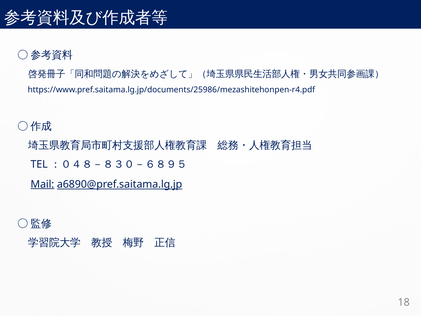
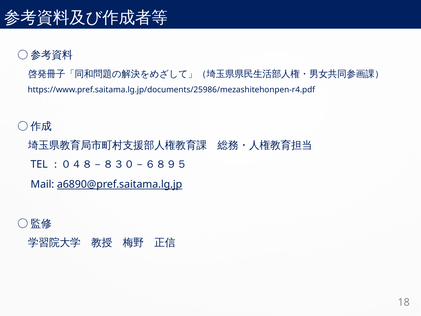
Mail underline: present -> none
